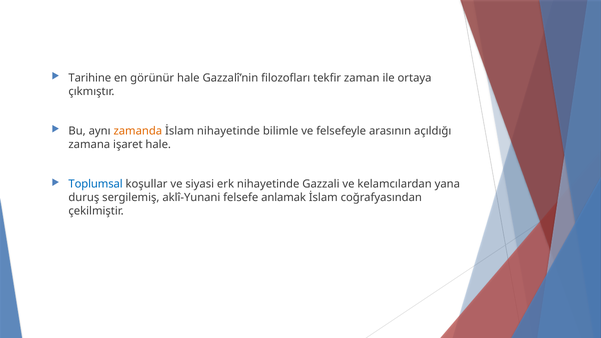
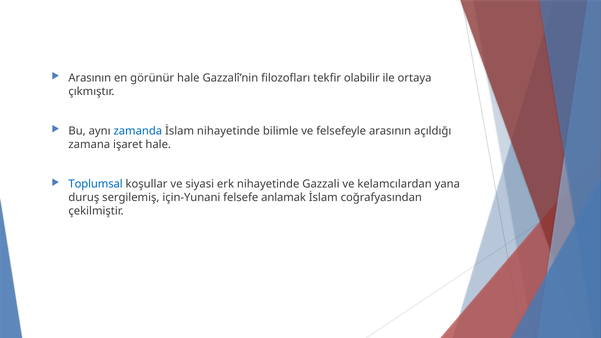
Tarihine at (90, 78): Tarihine -> Arasının
zaman: zaman -> olabilir
zamanda colour: orange -> blue
aklî-Yunani: aklî-Yunani -> için-Yunani
